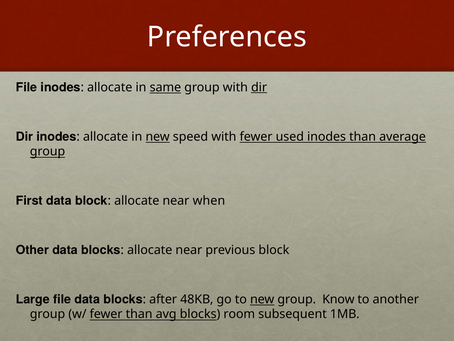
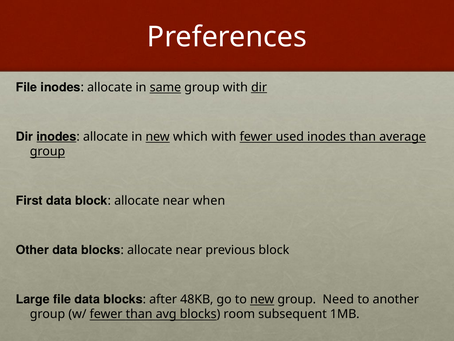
inodes at (56, 136) underline: none -> present
speed: speed -> which
Know: Know -> Need
